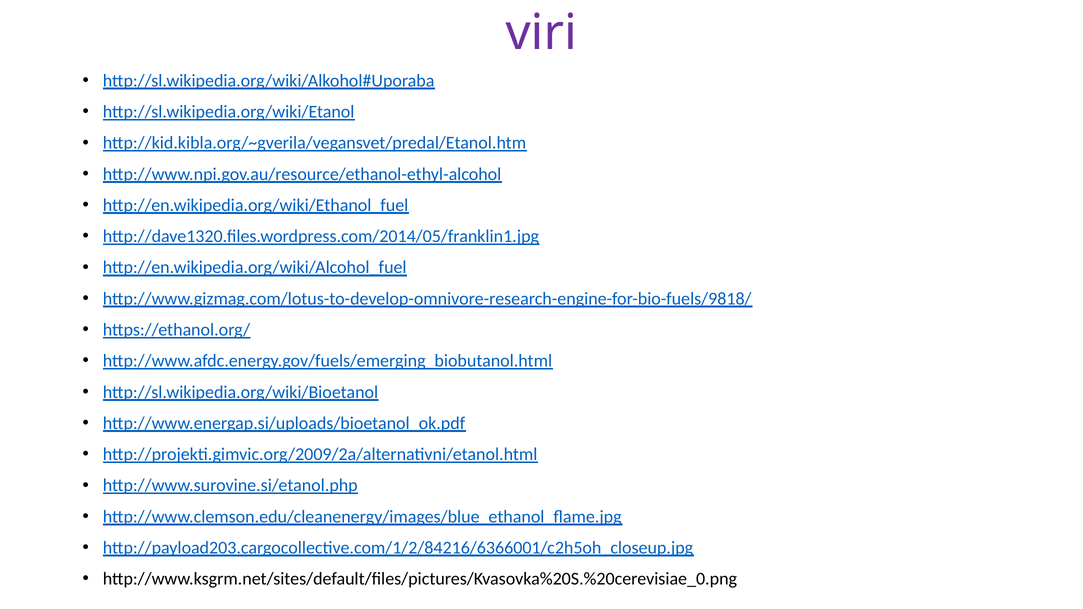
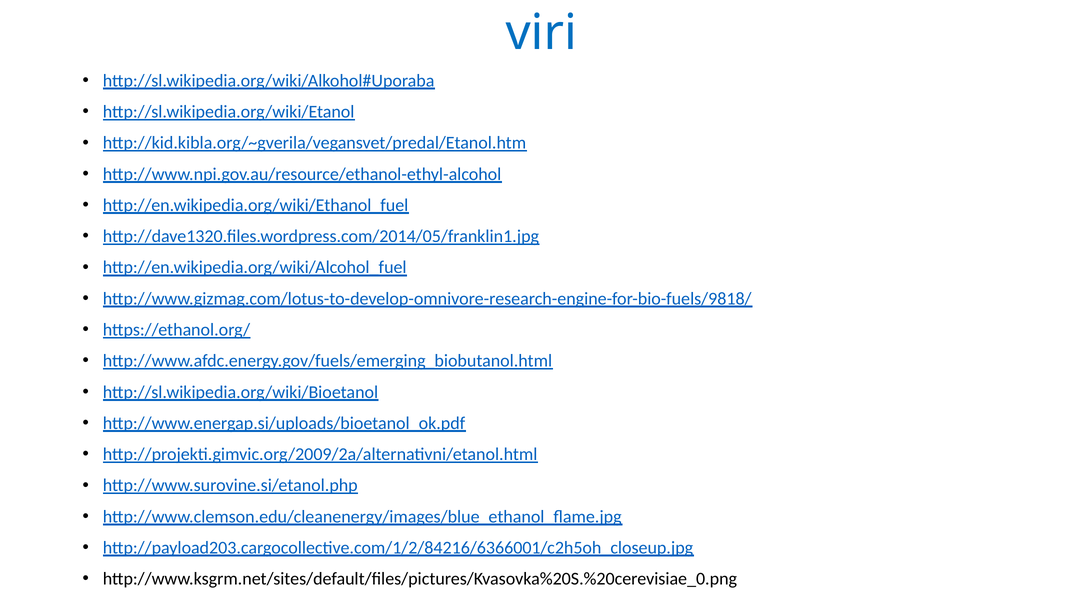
viri colour: purple -> blue
